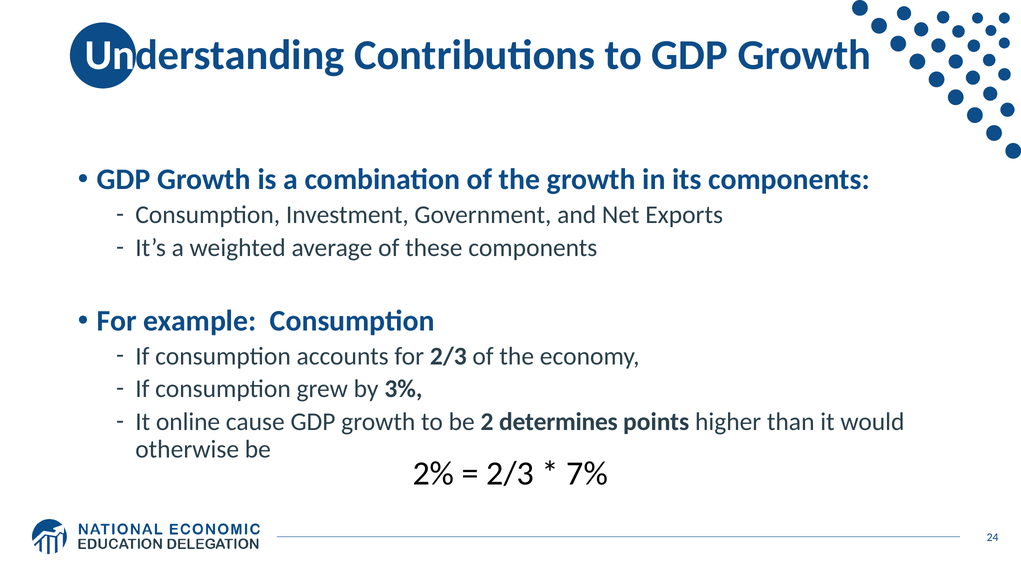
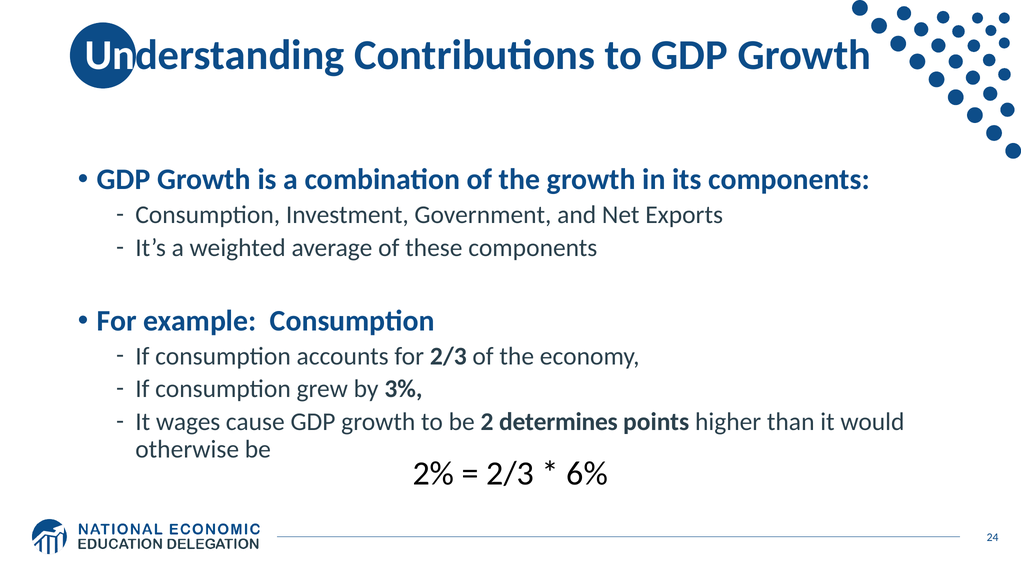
online: online -> wages
7%: 7% -> 6%
